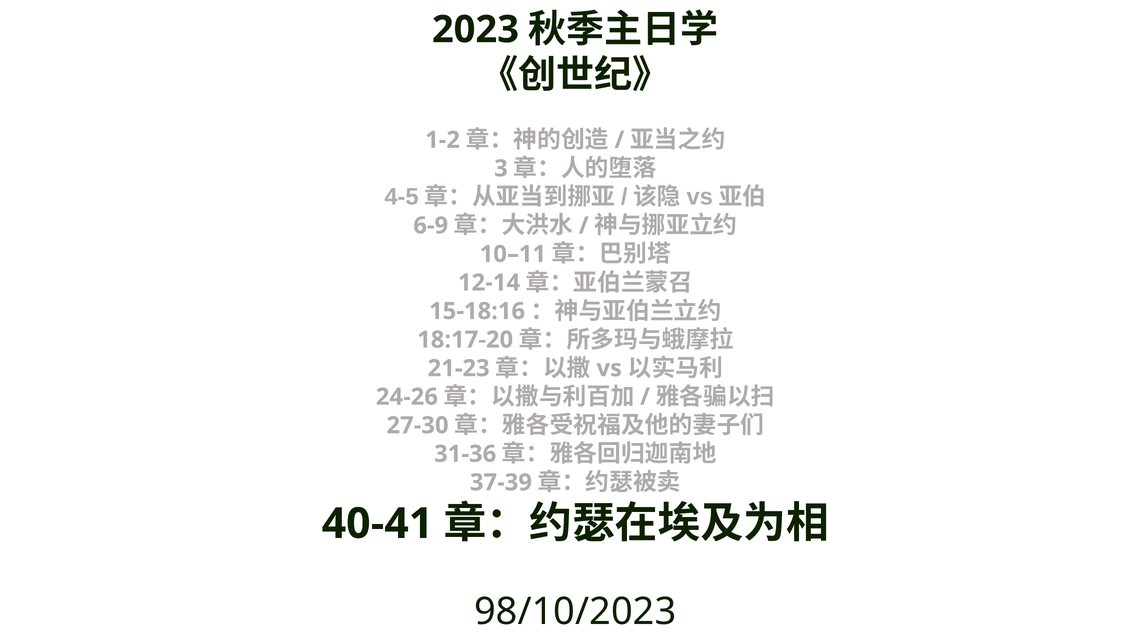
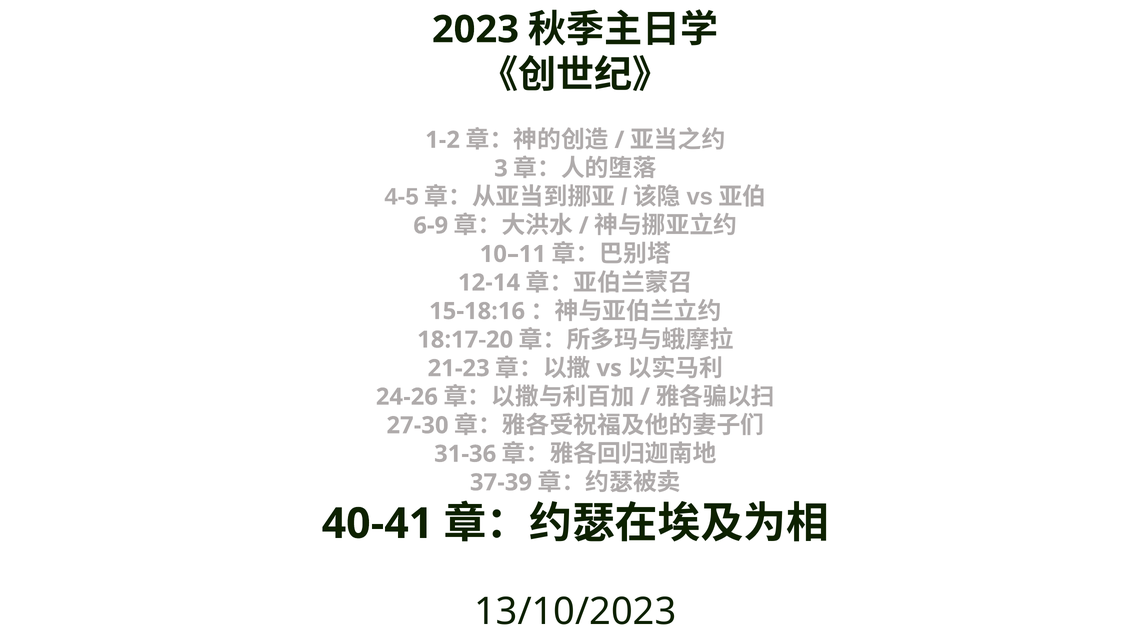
98/10/2023: 98/10/2023 -> 13/10/2023
